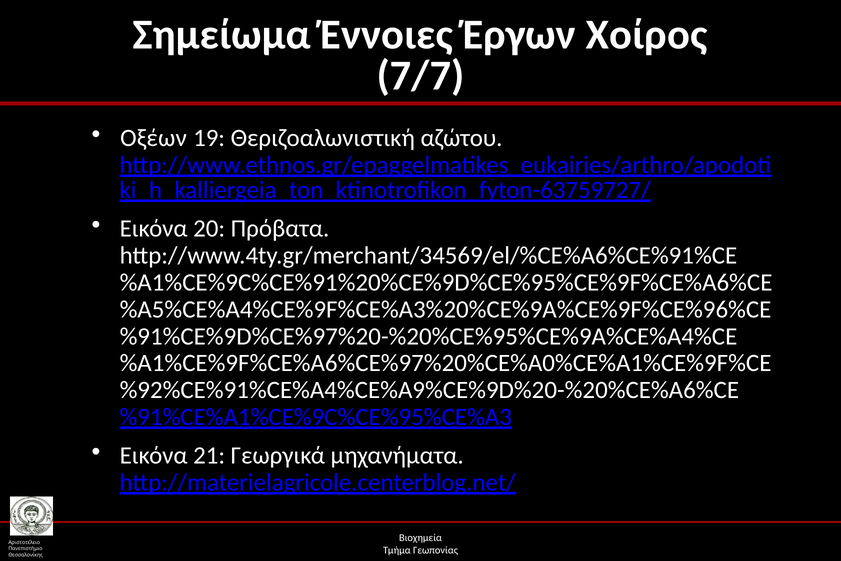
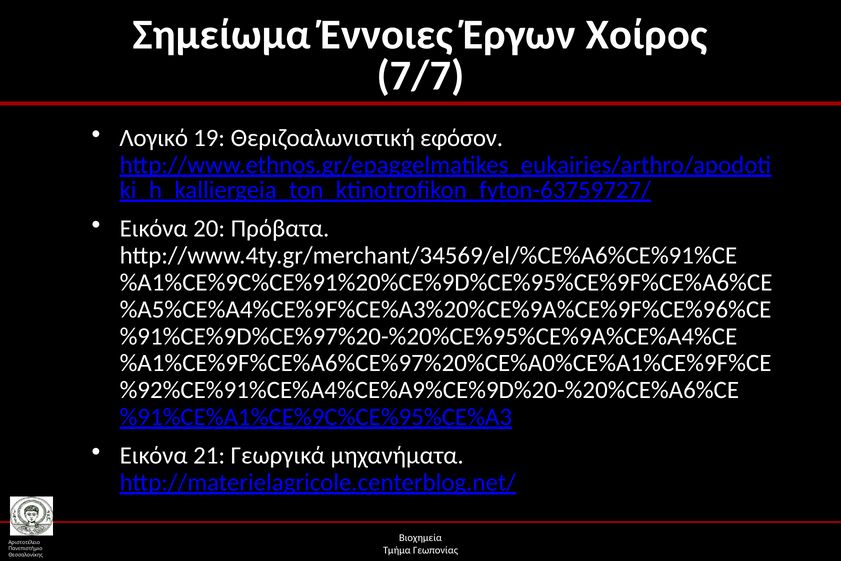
Οξέων: Οξέων -> Λογικό
αζώτου: αζώτου -> εφόσον
